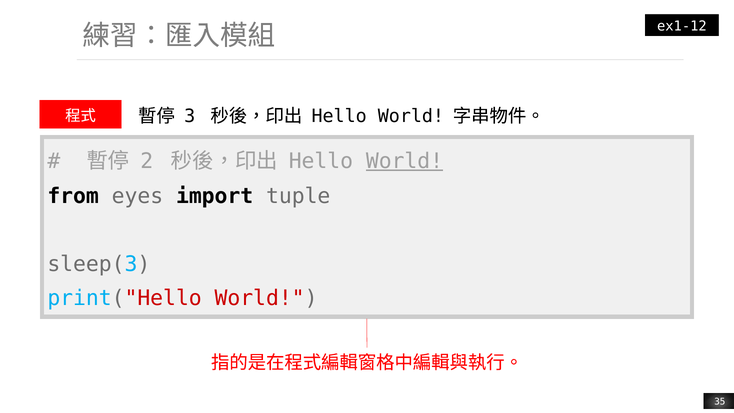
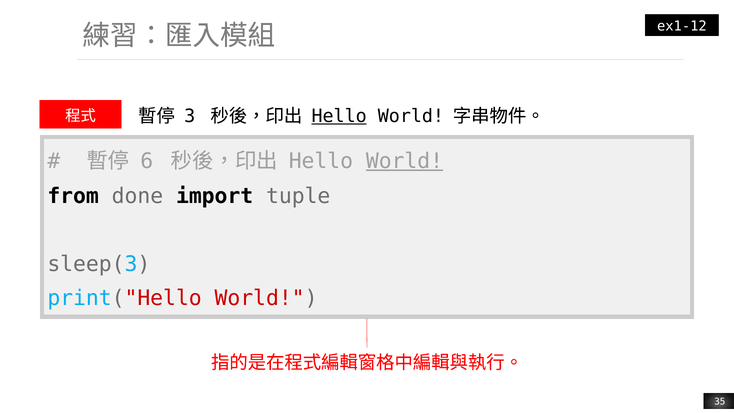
Hello at (339, 116) underline: none -> present
2: 2 -> 6
eyes: eyes -> done
